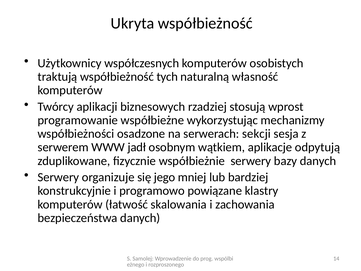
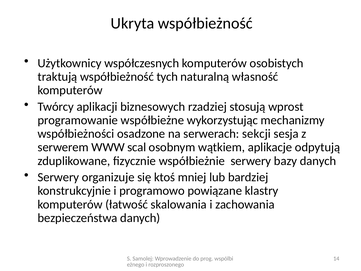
jadł: jadł -> scal
jego: jego -> ktoś
